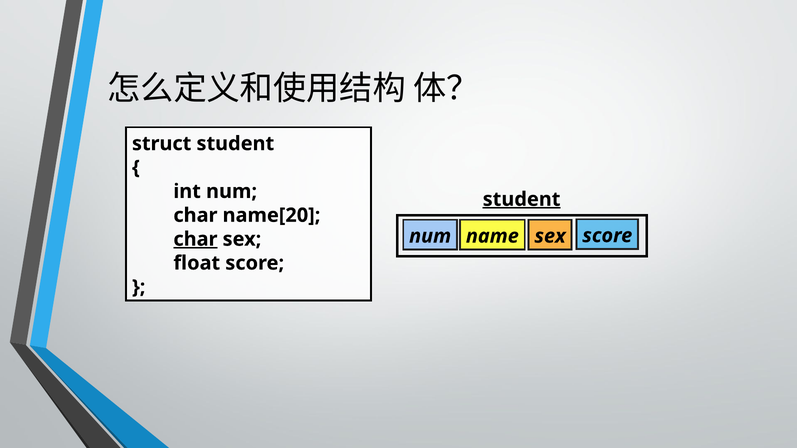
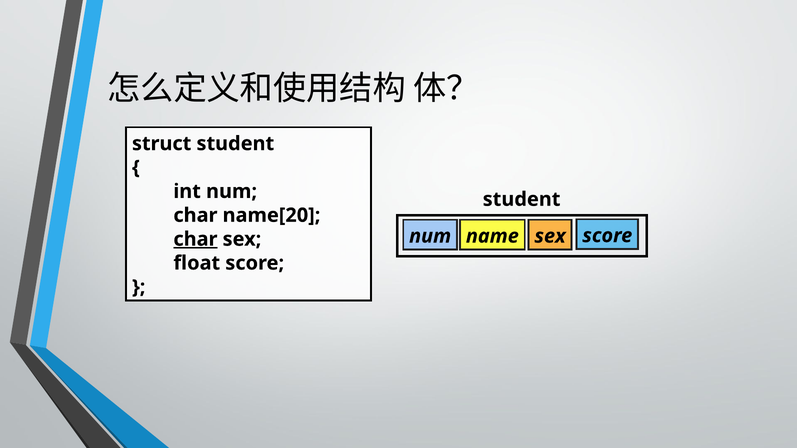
student at (522, 199) underline: present -> none
